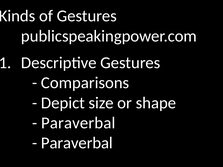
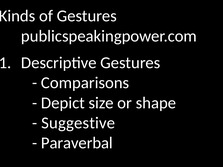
Paraverbal at (78, 123): Paraverbal -> Suggestive
